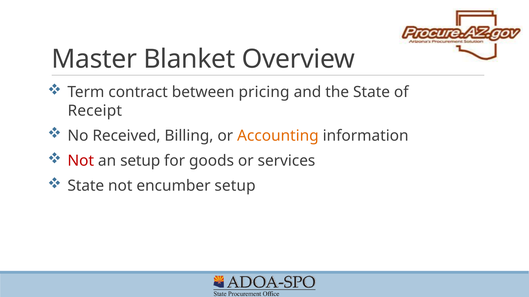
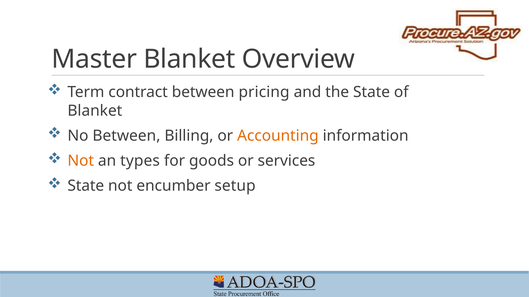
Receipt at (95, 111): Receipt -> Blanket
No Received: Received -> Between
Not at (81, 161) colour: red -> orange
an setup: setup -> types
